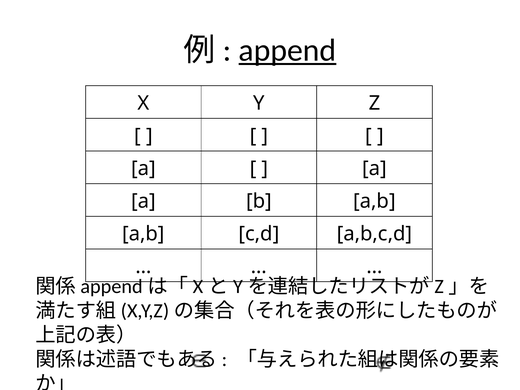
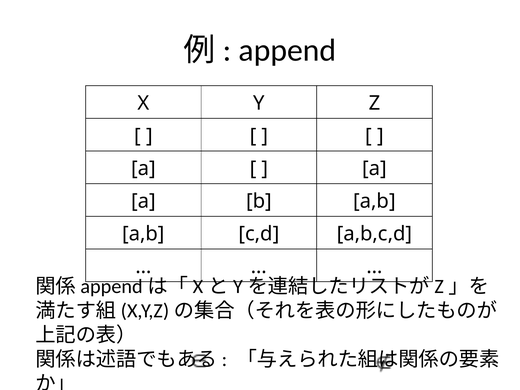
append at (287, 50) underline: present -> none
